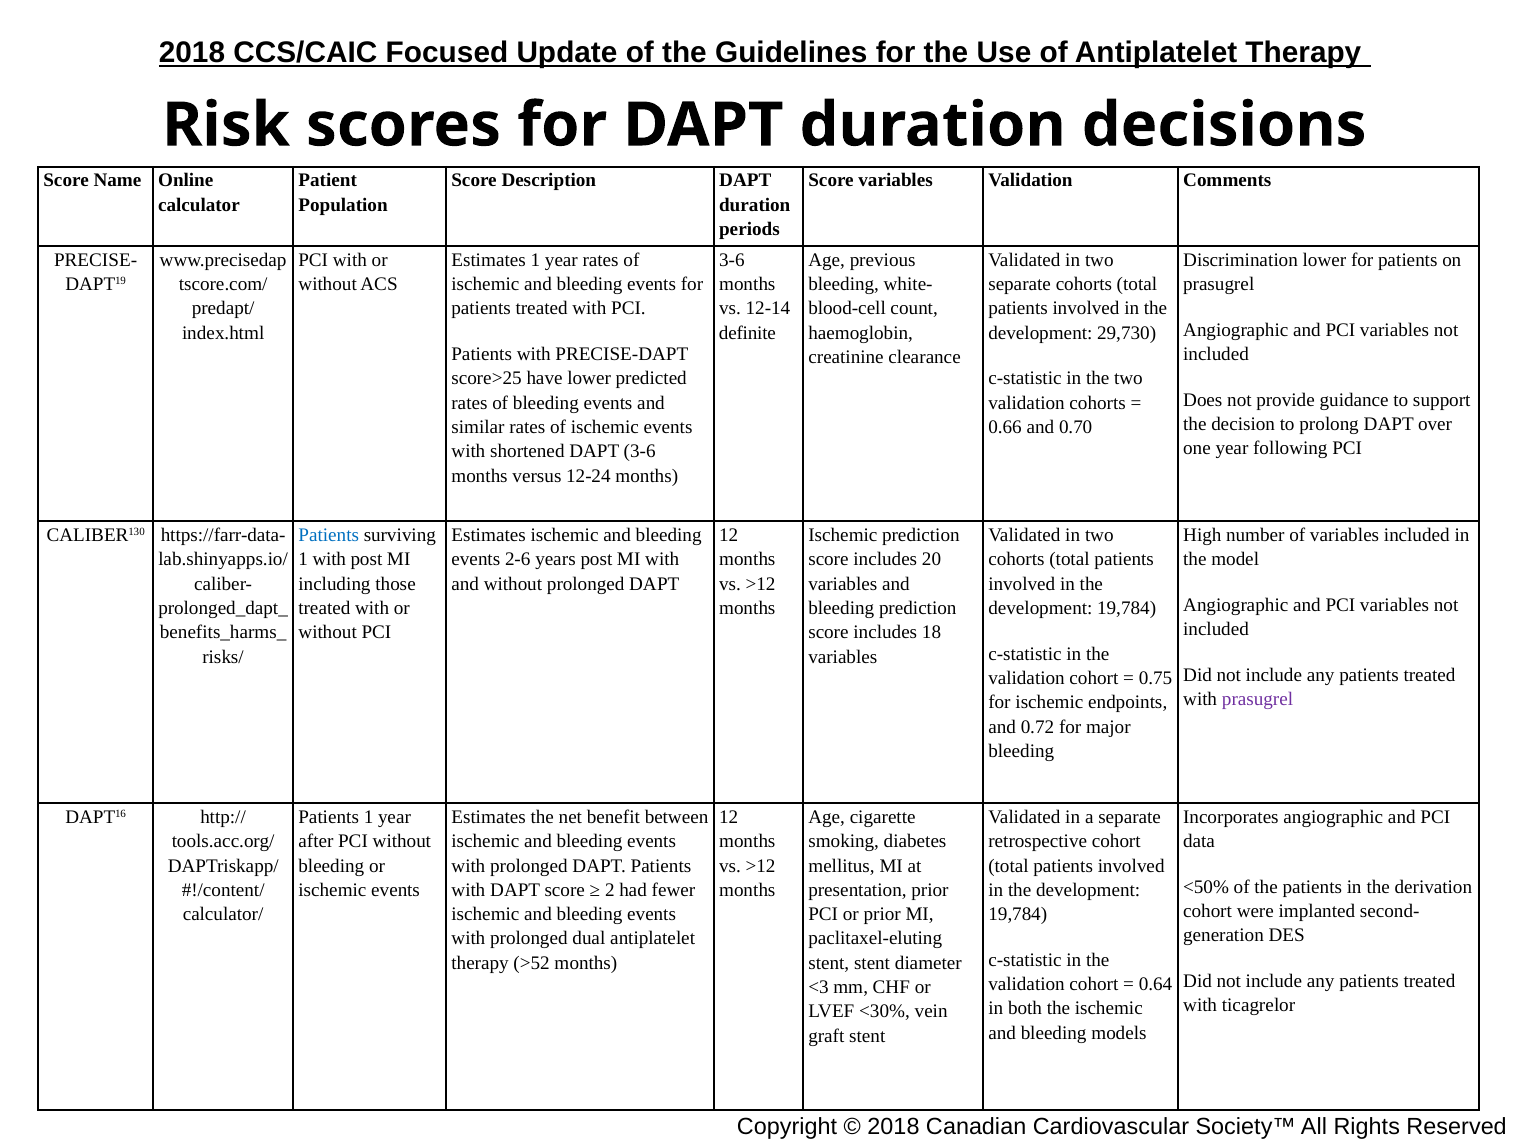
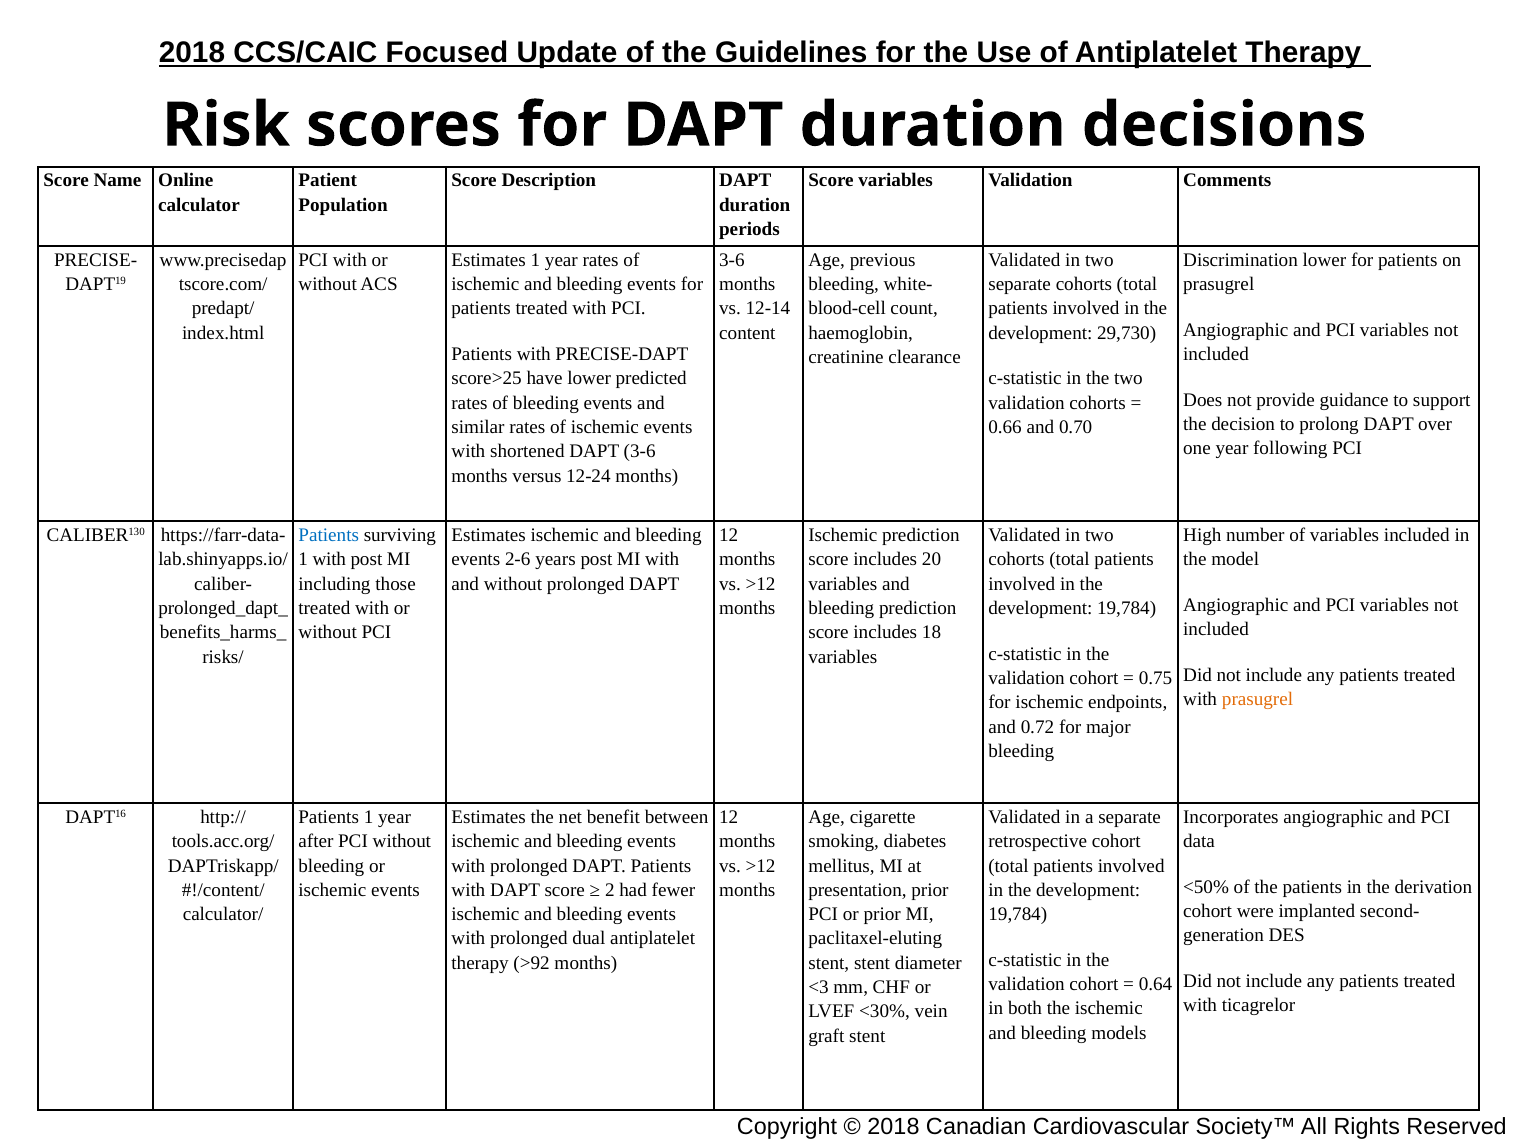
definite: definite -> content
prasugrel at (1258, 700) colour: purple -> orange
>52: >52 -> >92
